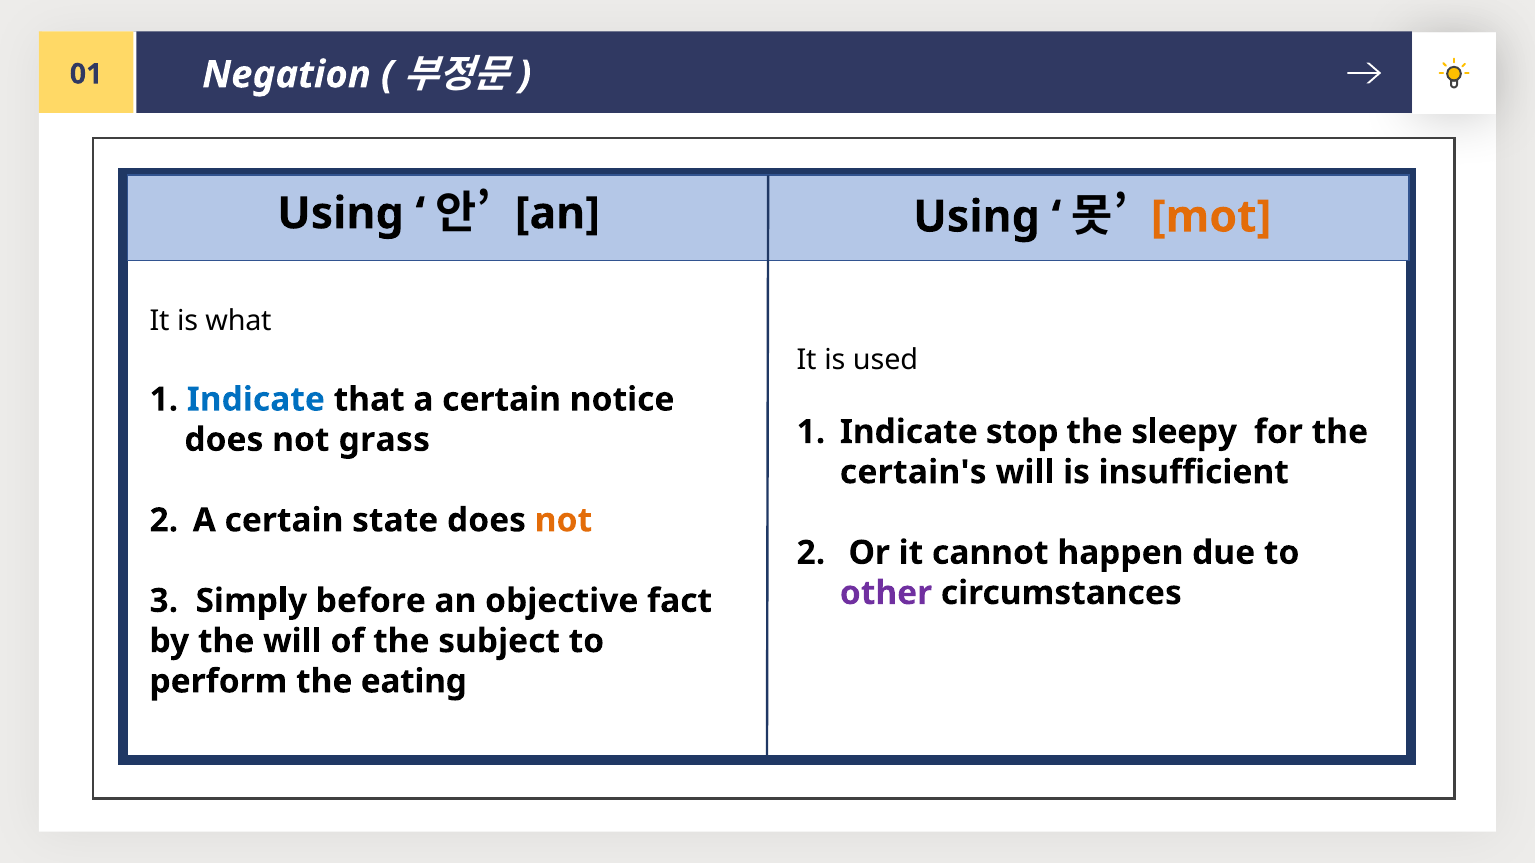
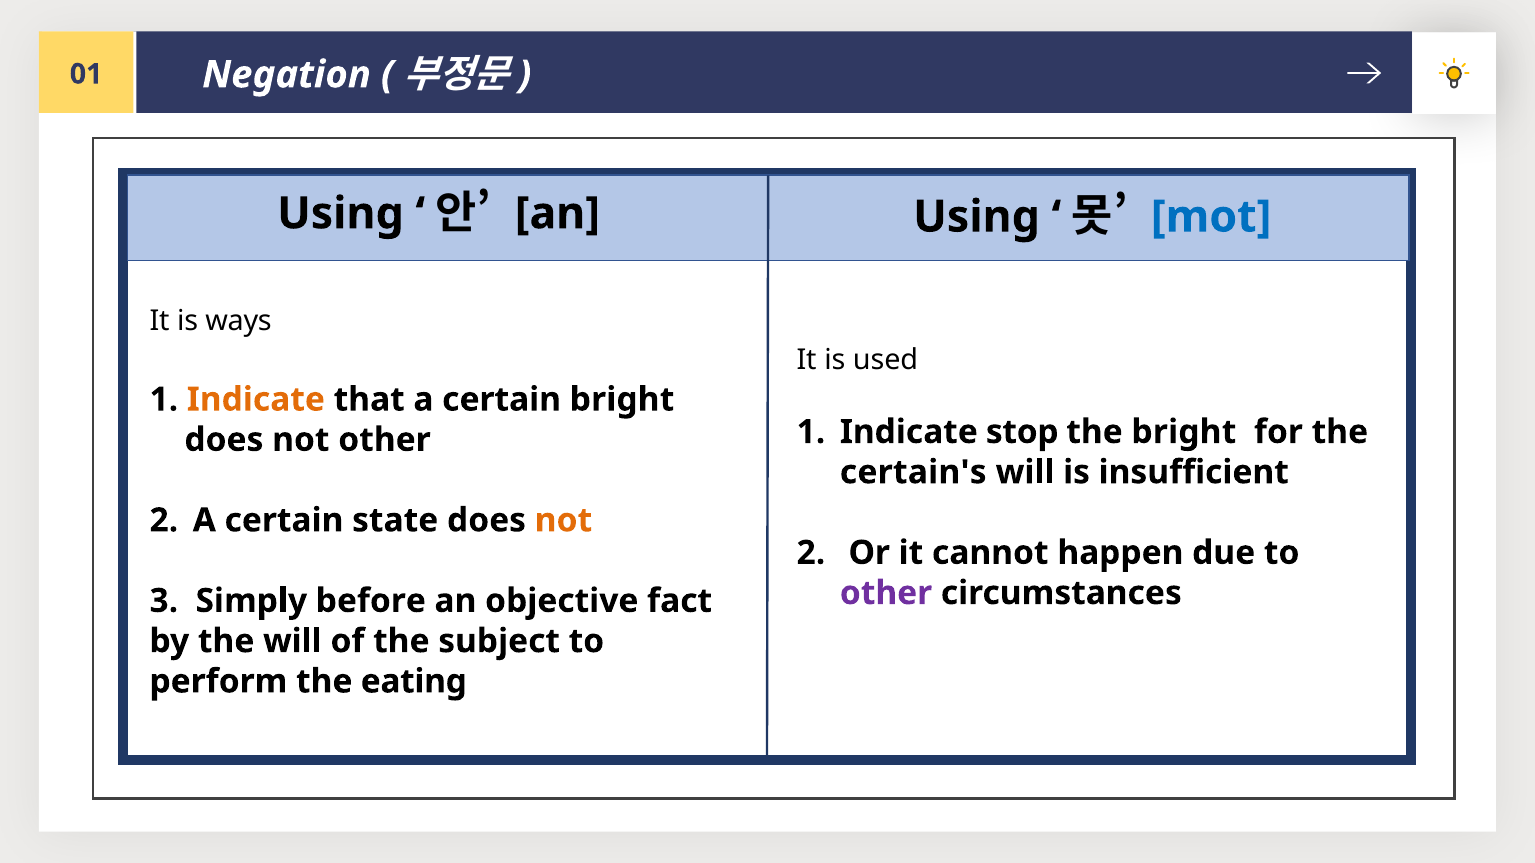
mot colour: orange -> blue
what: what -> ways
Indicate at (256, 400) colour: blue -> orange
certain notice: notice -> bright
the sleepy: sleepy -> bright
not grass: grass -> other
